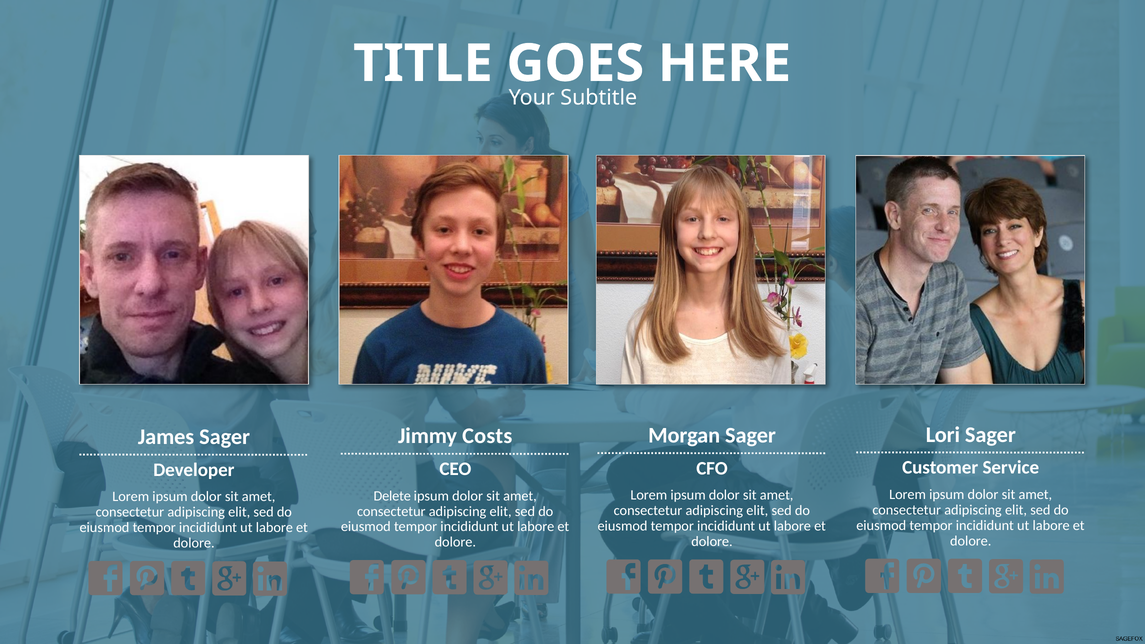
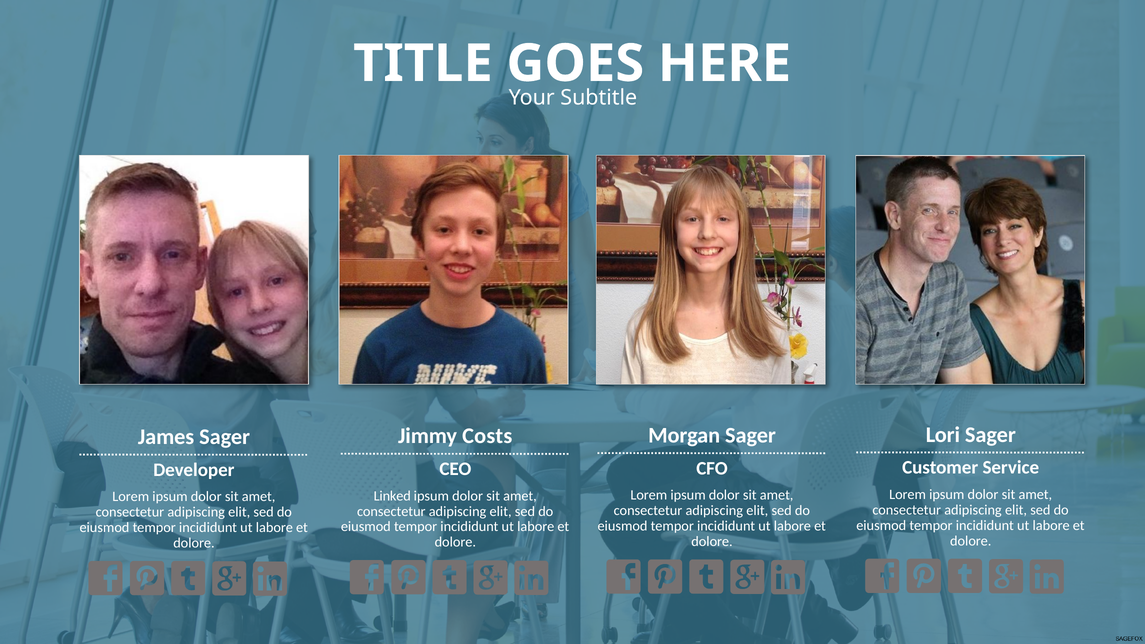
Delete: Delete -> Linked
